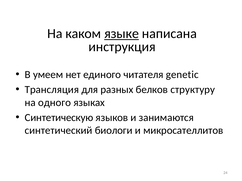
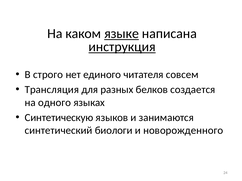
инструкция underline: none -> present
умеем: умеем -> строго
genetic: genetic -> совсем
структуру: структуру -> создается
микросателлитов: микросателлитов -> новорожденного
